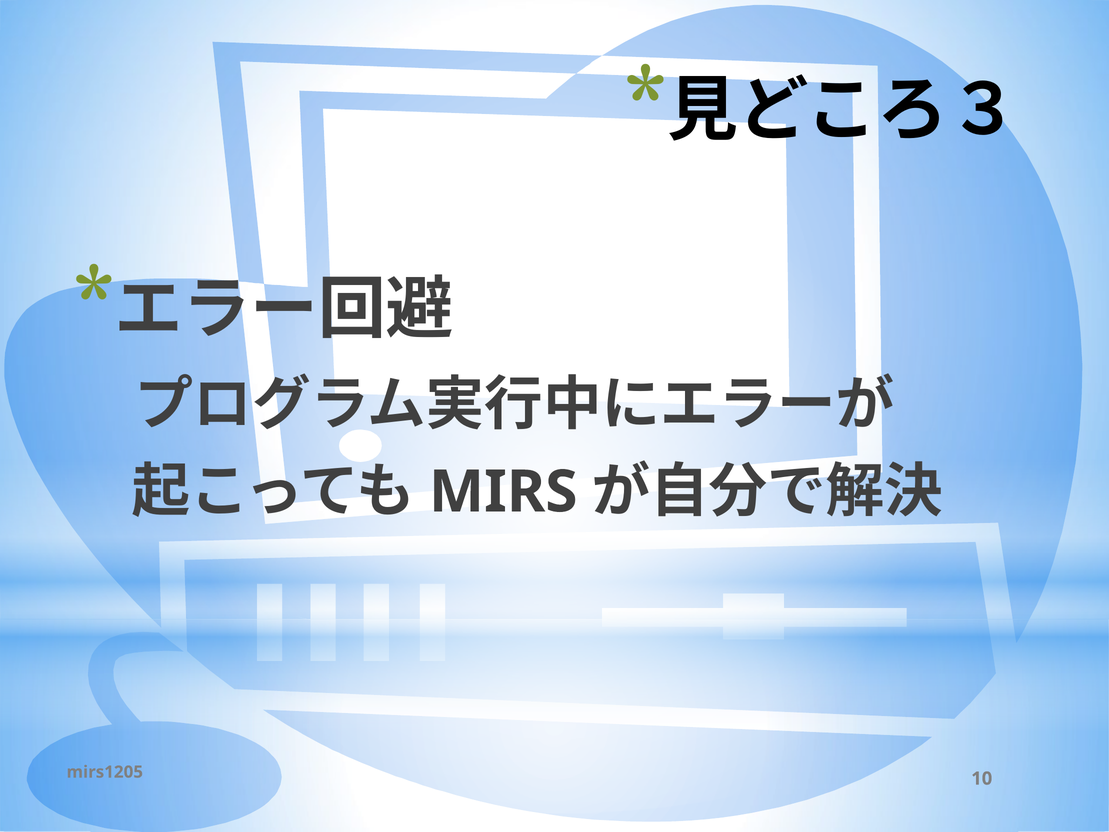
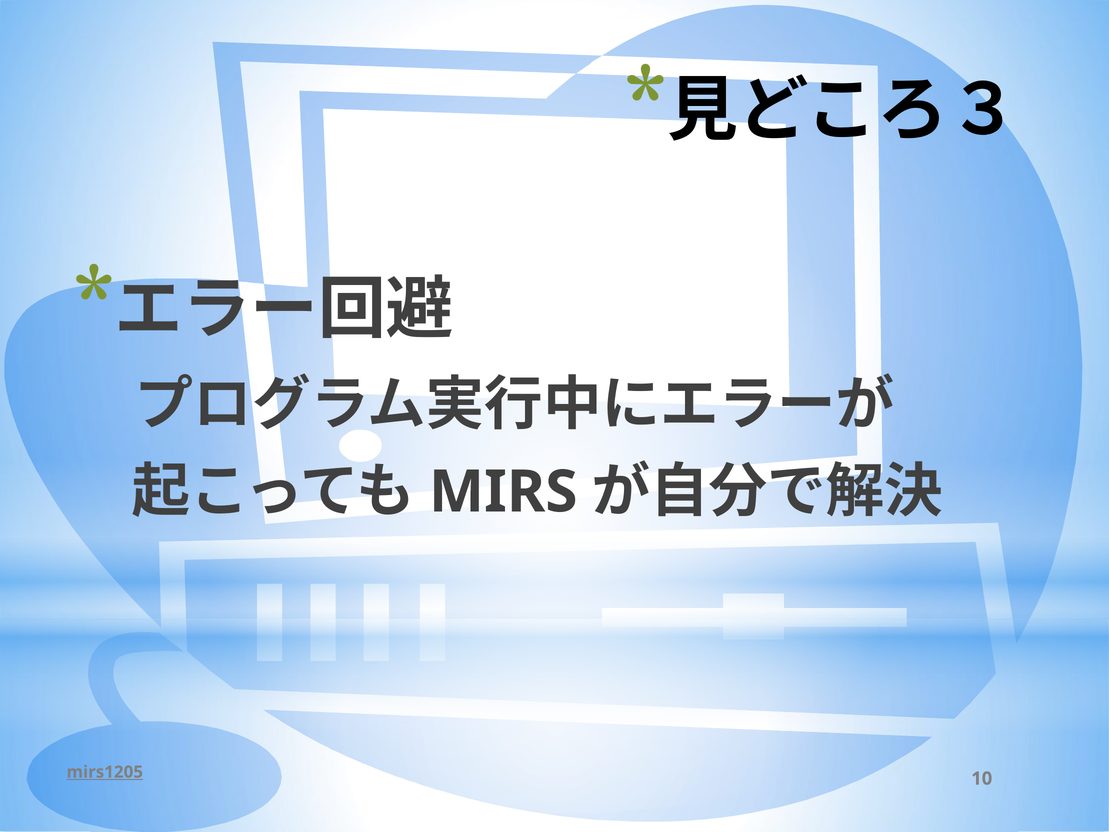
mirs1205 underline: none -> present
